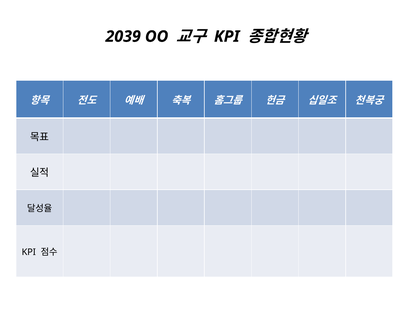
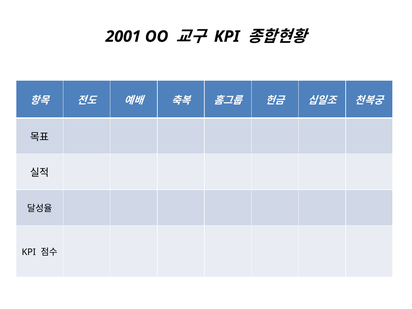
2039: 2039 -> 2001
